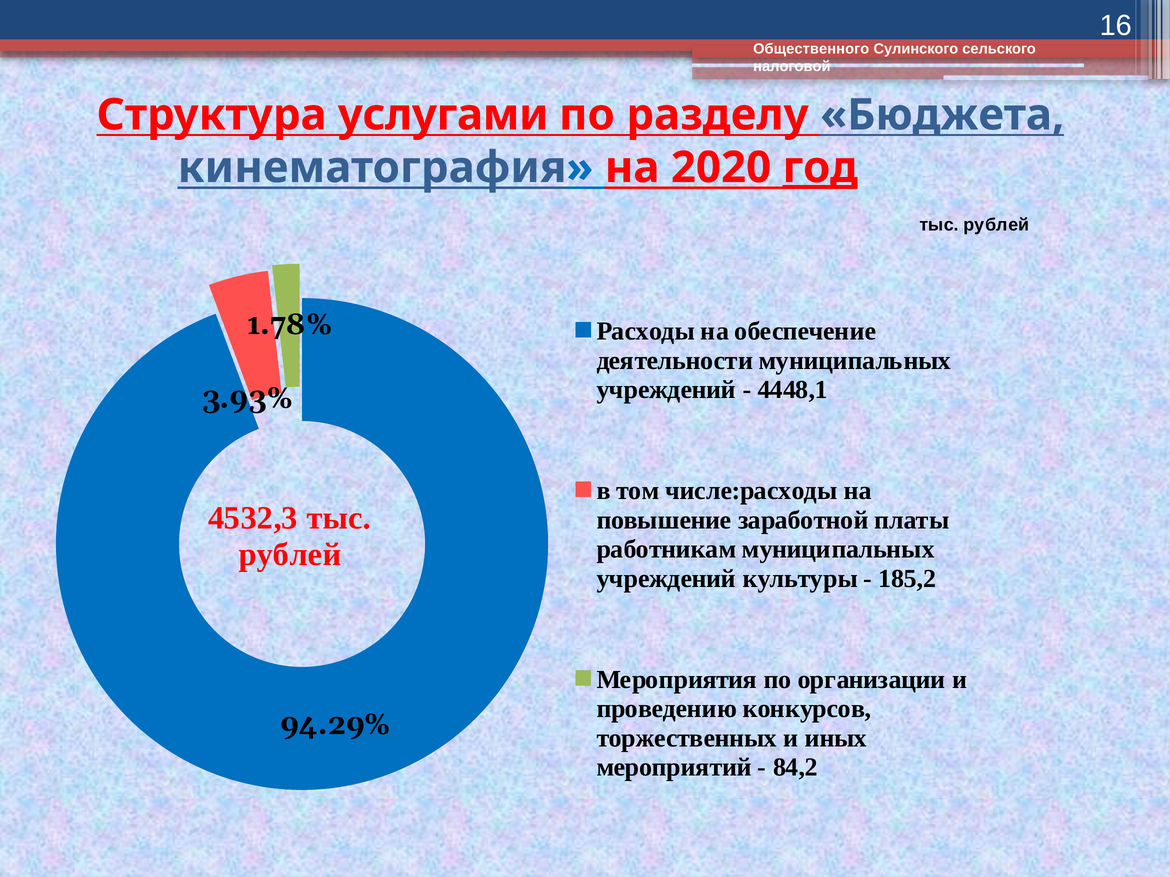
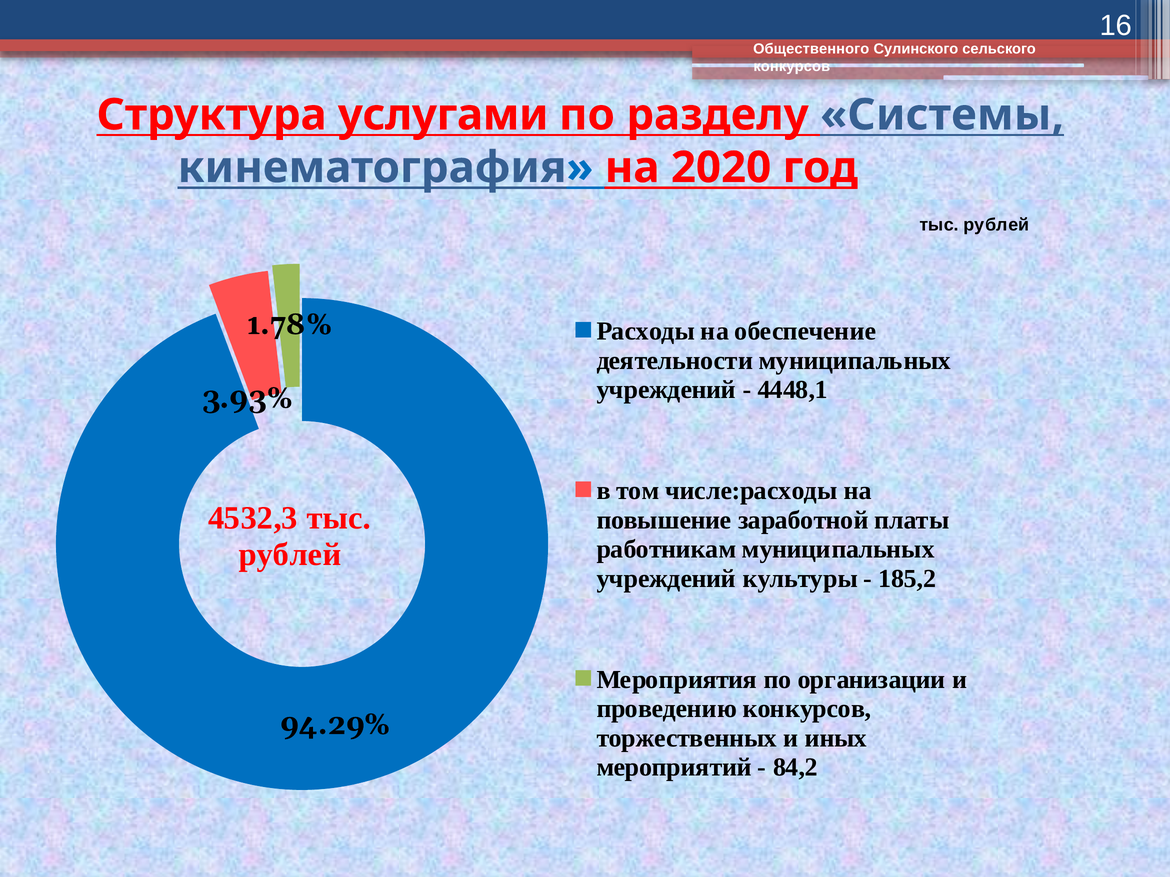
налоговой at (792, 66): налоговой -> конкурсов
Бюджета: Бюджета -> Системы
год underline: present -> none
